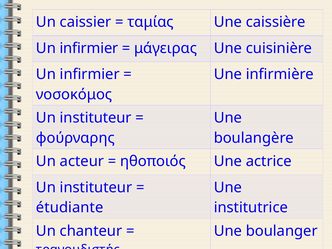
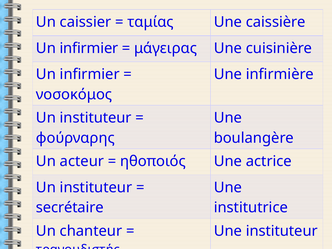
étudiante: étudiante -> secrétaire
Une boulanger: boulanger -> instituteur
